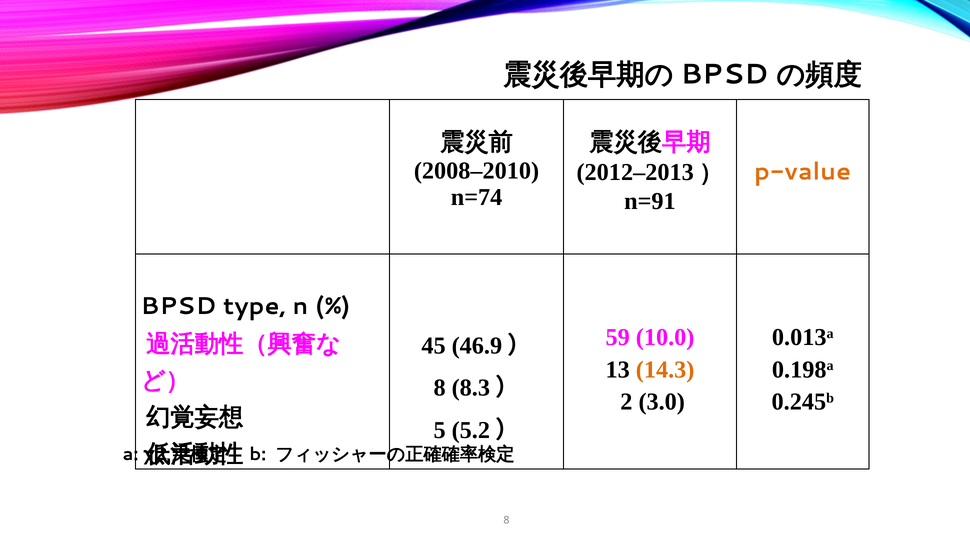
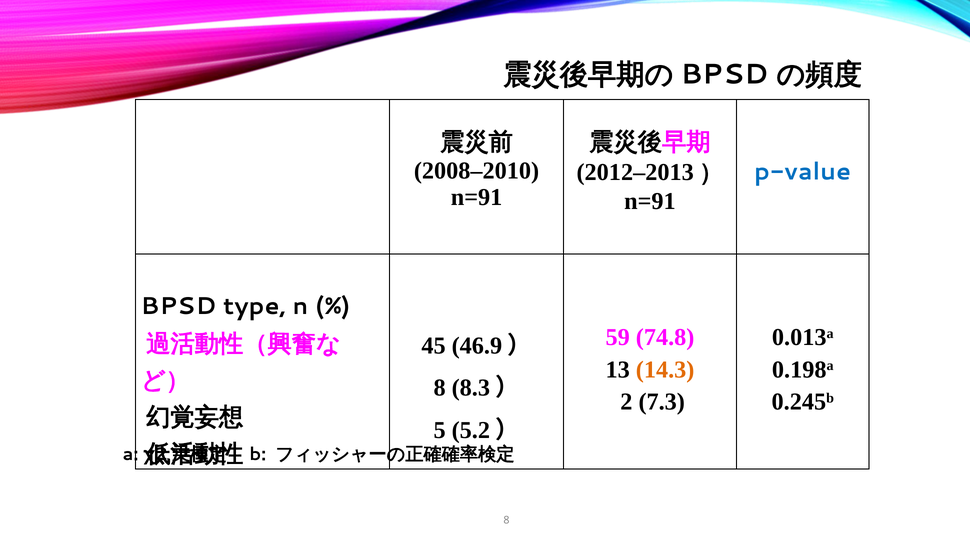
p-value colour: orange -> blue
n=74 at (477, 197): n=74 -> n=91
10.0: 10.0 -> 74.8
3.0: 3.0 -> 7.3
